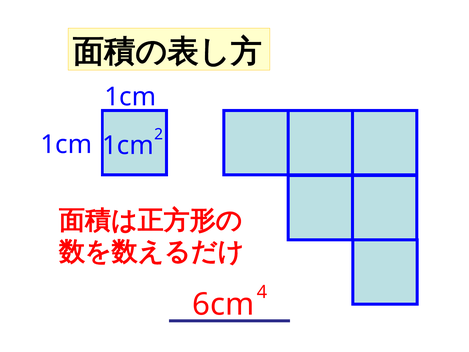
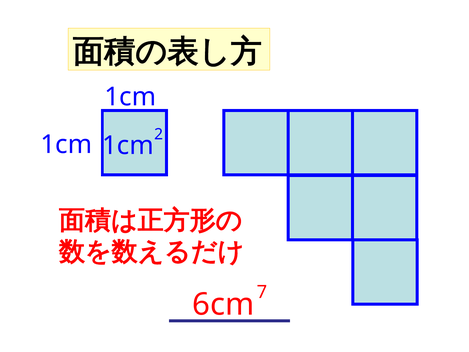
4: 4 -> 7
